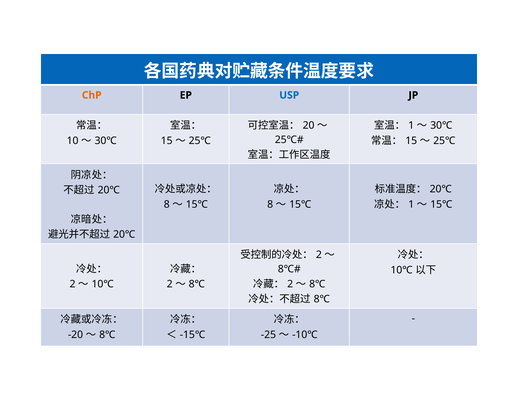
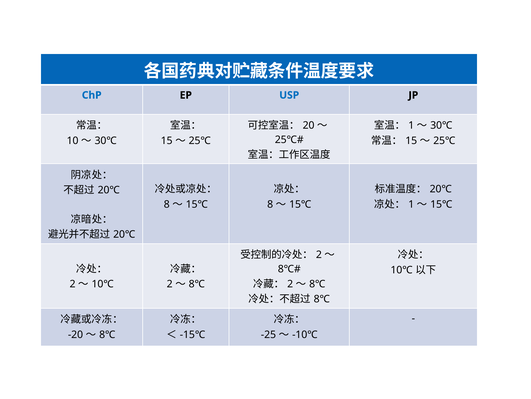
ChP colour: orange -> blue
